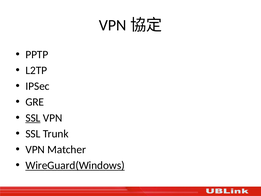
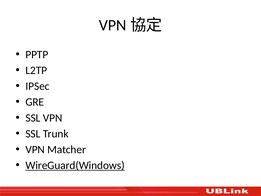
SSL at (33, 118) underline: present -> none
